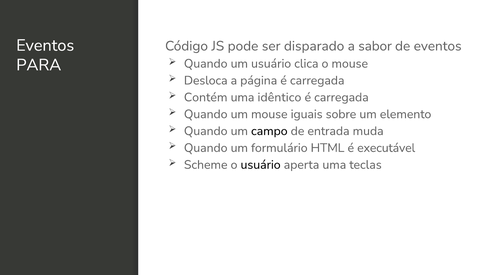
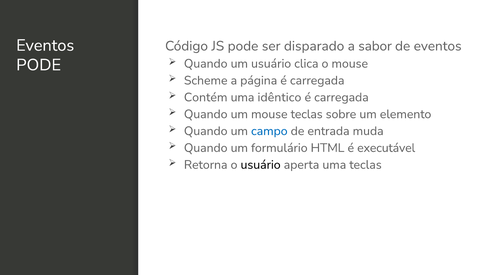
PARA at (39, 65): PARA -> PODE
Desloca: Desloca -> Scheme
mouse iguais: iguais -> teclas
campo colour: black -> blue
Scheme: Scheme -> Retorna
